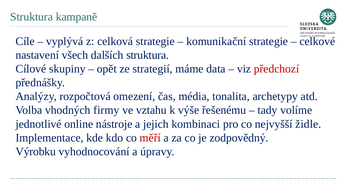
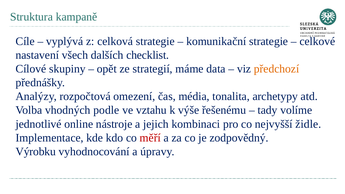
dalších struktura: struktura -> checklist
předchozí colour: red -> orange
firmy: firmy -> podle
